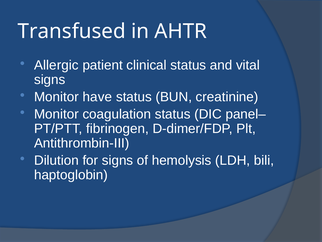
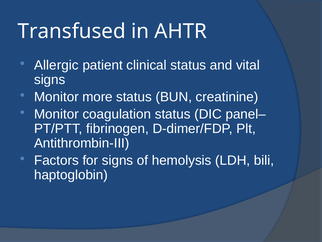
have: have -> more
Dilution: Dilution -> Factors
